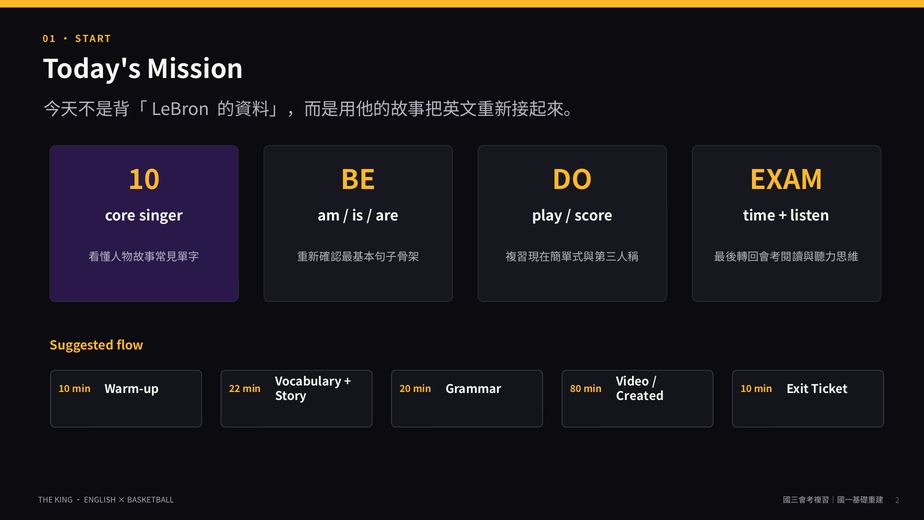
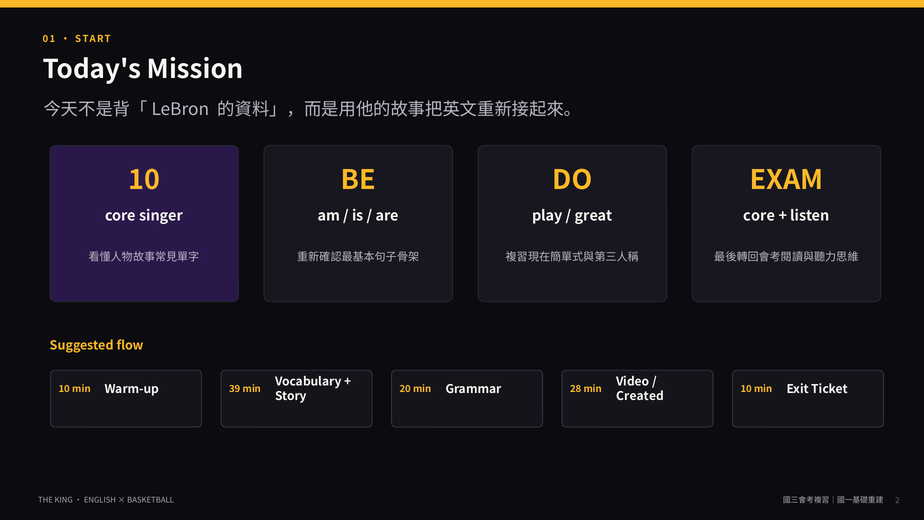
score: score -> great
time at (759, 216): time -> core
22: 22 -> 39
80: 80 -> 28
